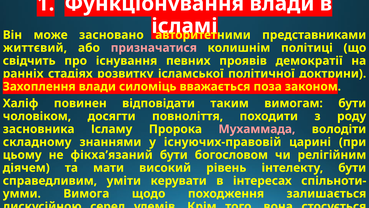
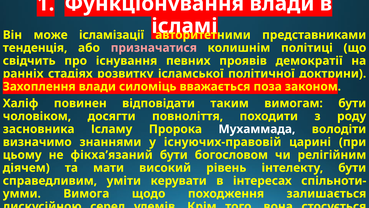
засновано: засновано -> ісламізації
життєвий: життєвий -> тенденція
Мухаммада colour: pink -> white
складному: складному -> визначимо
